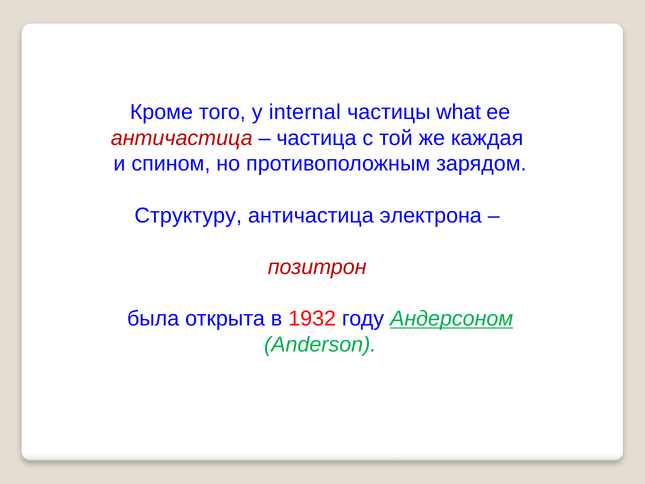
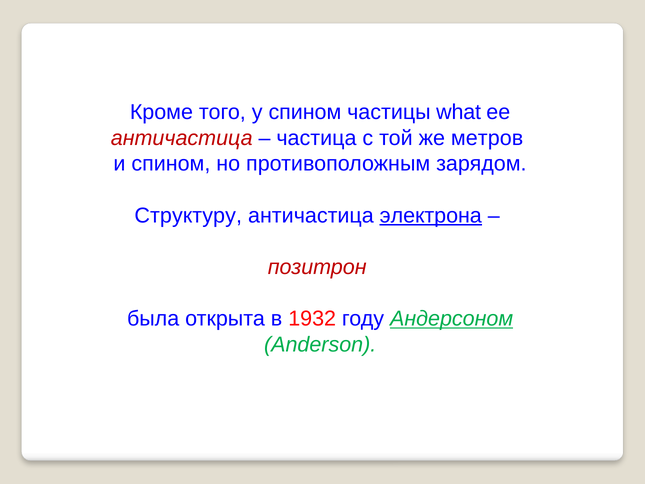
у internal: internal -> спином
каждая: каждая -> метров
электрона underline: none -> present
